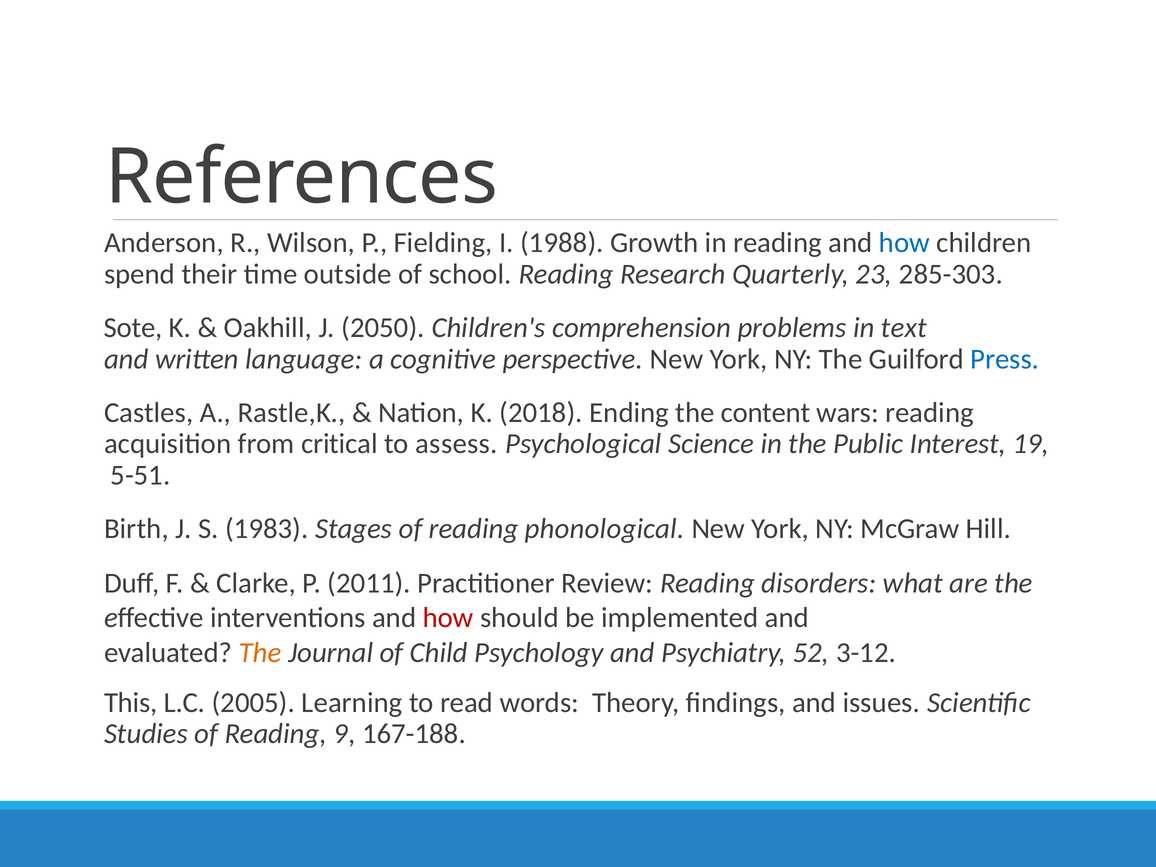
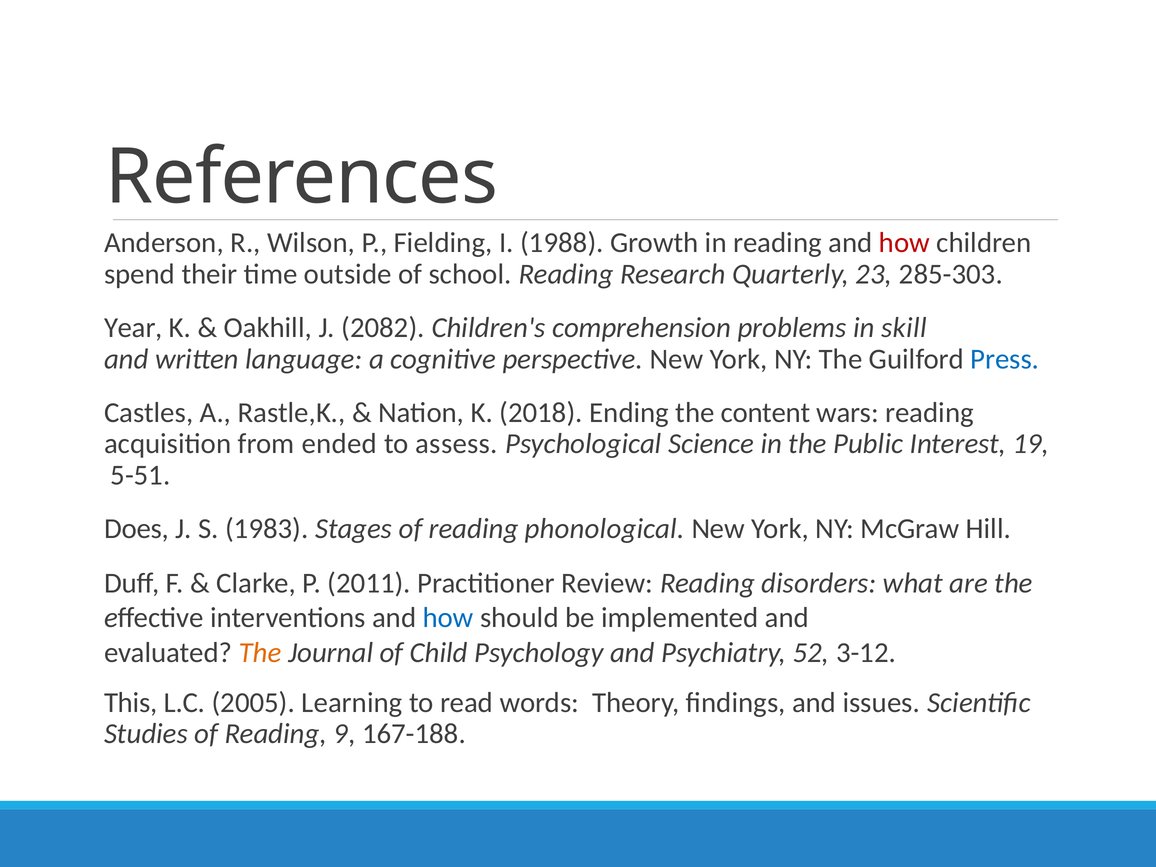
how at (904, 243) colour: blue -> red
Sote: Sote -> Year
2050: 2050 -> 2082
text: text -> skill
critical: critical -> ended
Birth: Birth -> Does
how at (448, 618) colour: red -> blue
